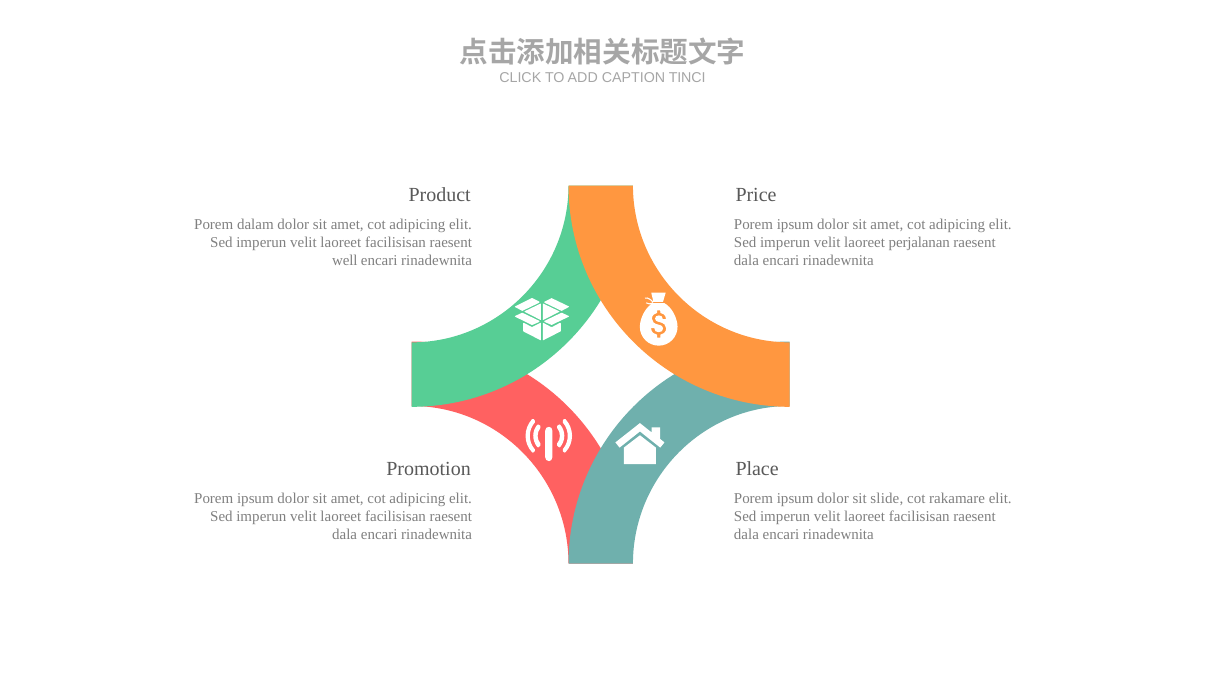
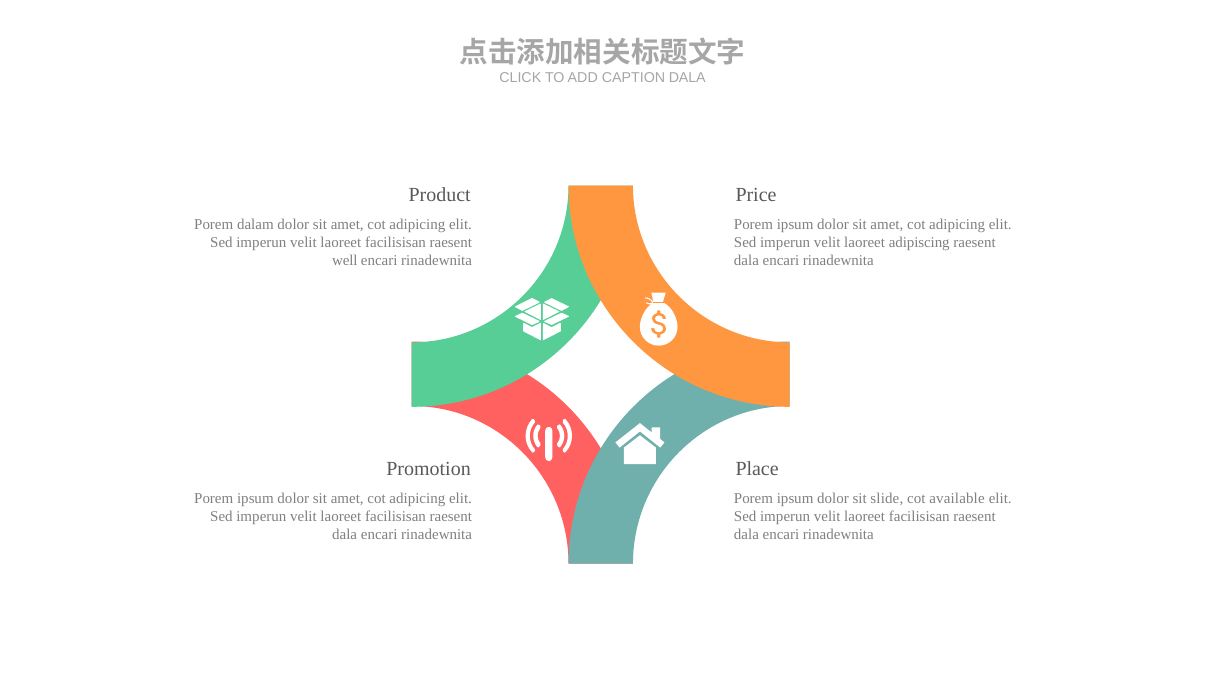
CAPTION TINCI: TINCI -> DALA
perjalanan: perjalanan -> adipiscing
rakamare: rakamare -> available
